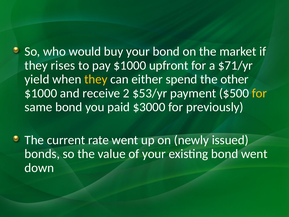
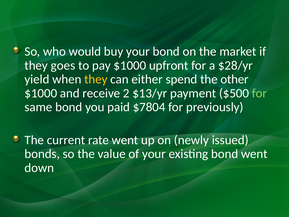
rises: rises -> goes
$71/yr: $71/yr -> $28/yr
$53/yr: $53/yr -> $13/yr
for at (259, 93) colour: yellow -> light green
$3000: $3000 -> $7804
